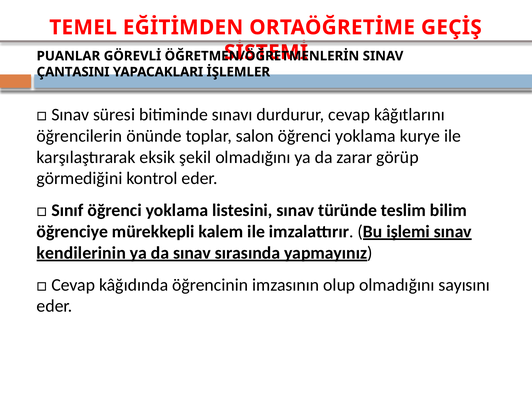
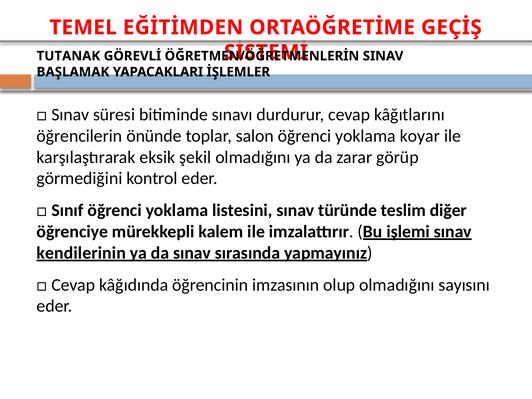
PUANLAR: PUANLAR -> TUTANAK
ÇANTASINI: ÇANTASINI -> BAŞLAMAK
kurye: kurye -> koyar
bilim: bilim -> diğer
